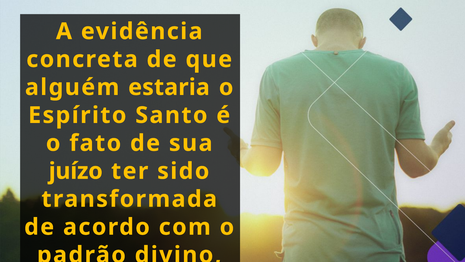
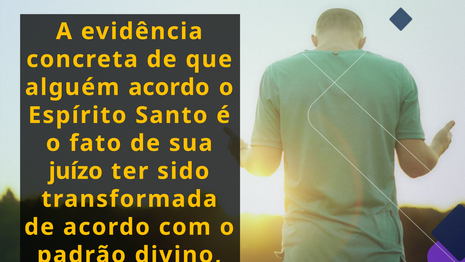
alguém estaria: estaria -> acordo
